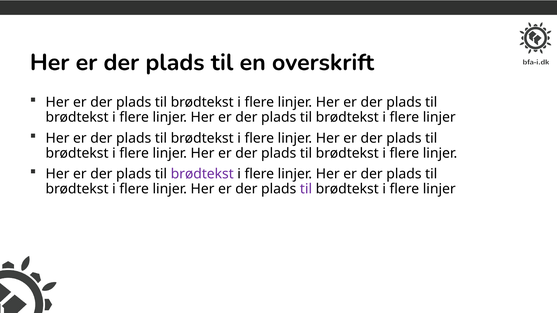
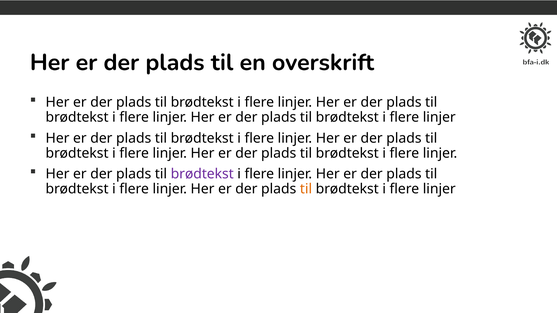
til at (306, 189) colour: purple -> orange
